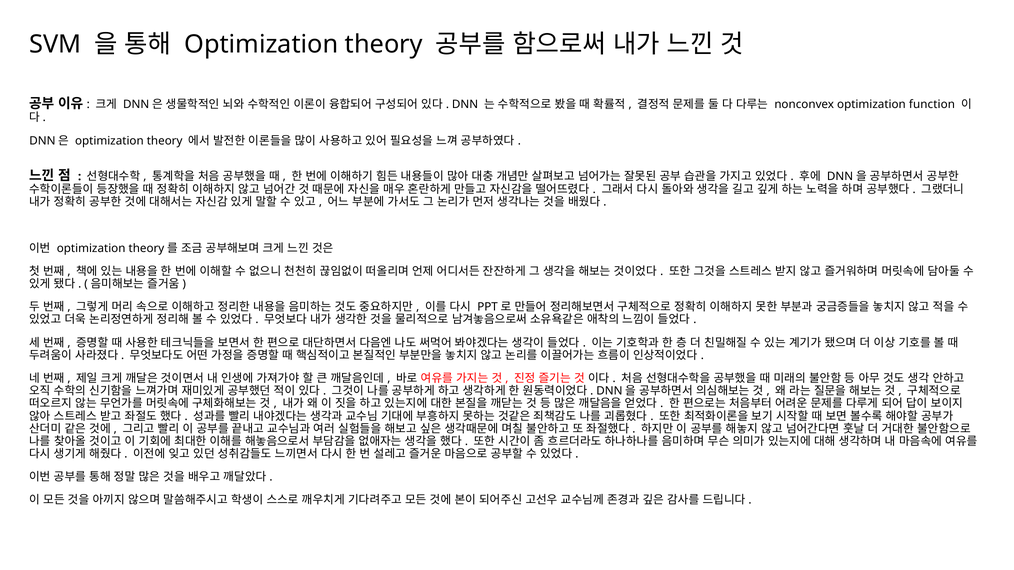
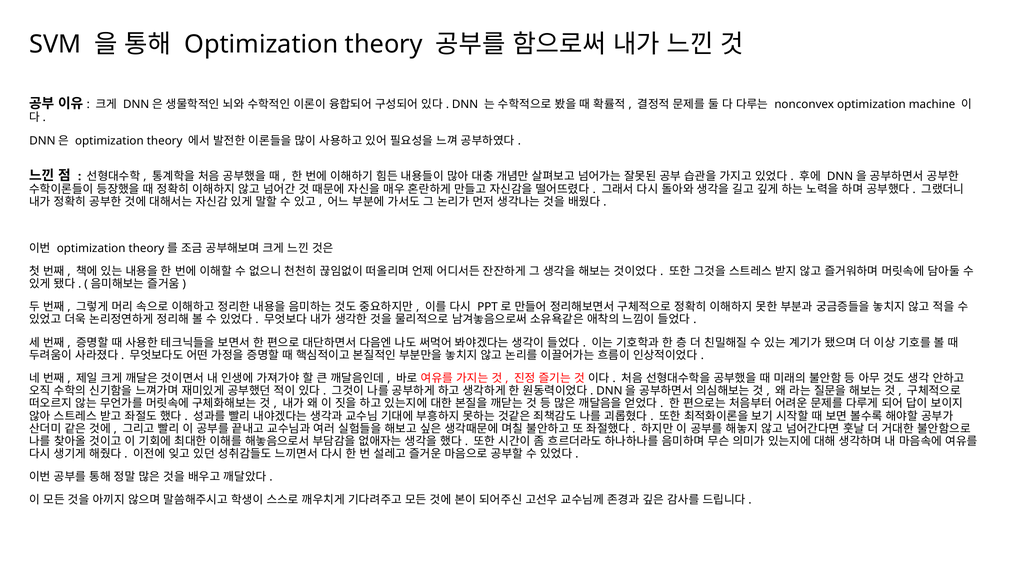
function: function -> machine
